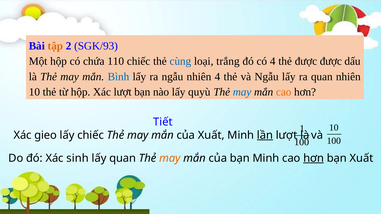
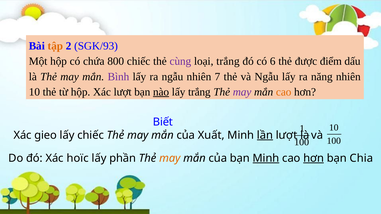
110: 110 -> 800
cùng colour: blue -> purple
có 4: 4 -> 6
được được: được -> điểm
Bình colour: blue -> purple
nhiên 4: 4 -> 7
ra quan: quan -> năng
nào underline: none -> present
lấy quyù: quyù -> trắng
may at (242, 92) colour: blue -> purple
Tiết: Tiết -> Biết
sinh: sinh -> hoïc
lấy quan: quan -> phần
Minh at (266, 158) underline: none -> present
bạn Xuất: Xuất -> Chia
